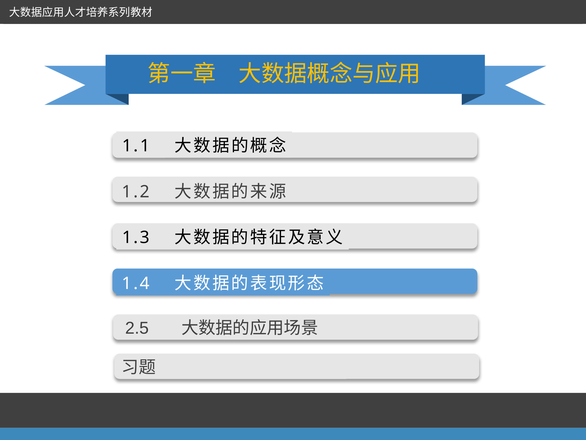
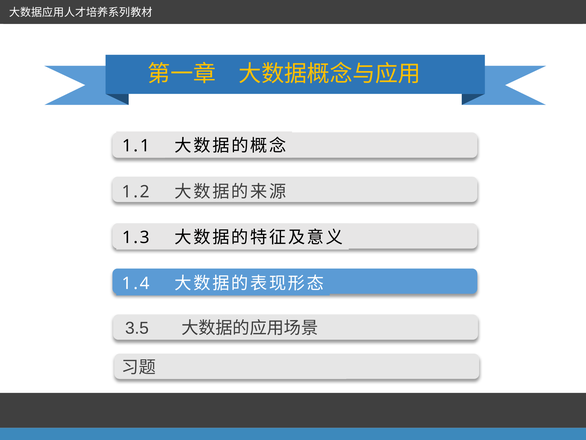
2.5: 2.5 -> 3.5
